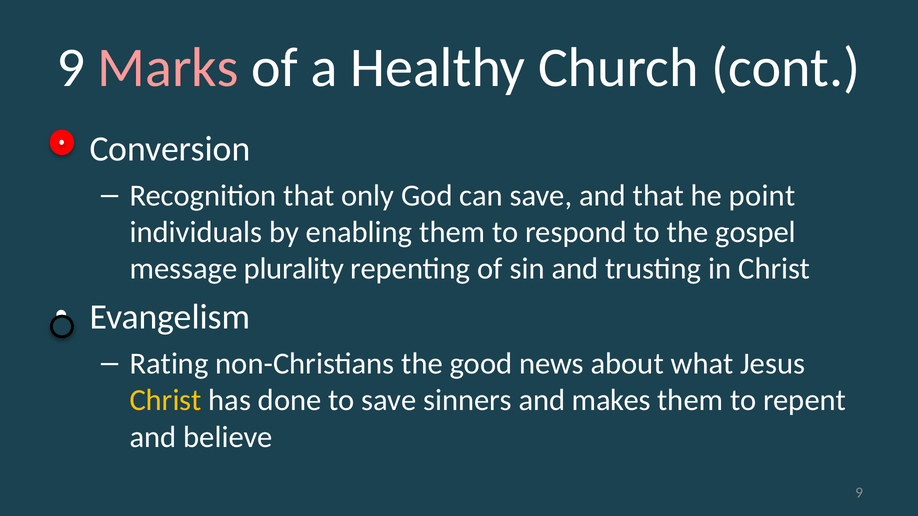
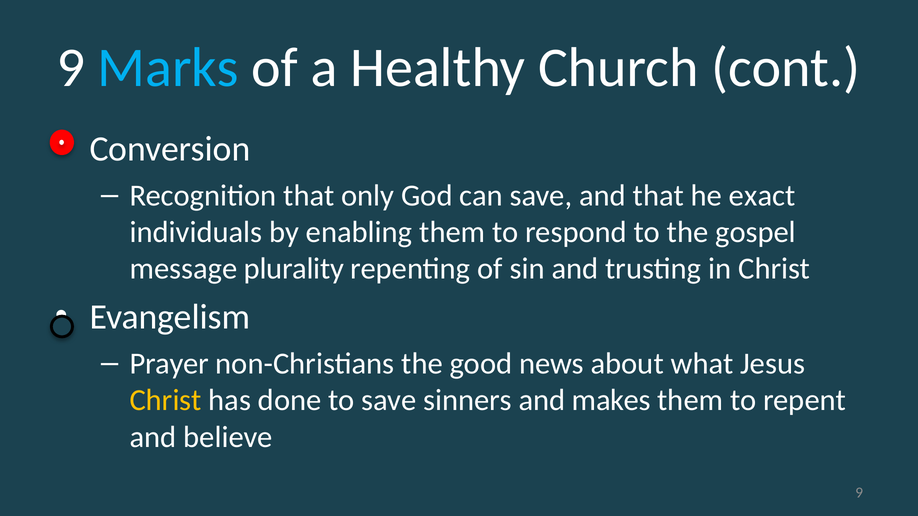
Marks colour: pink -> light blue
point: point -> exact
Rating: Rating -> Prayer
